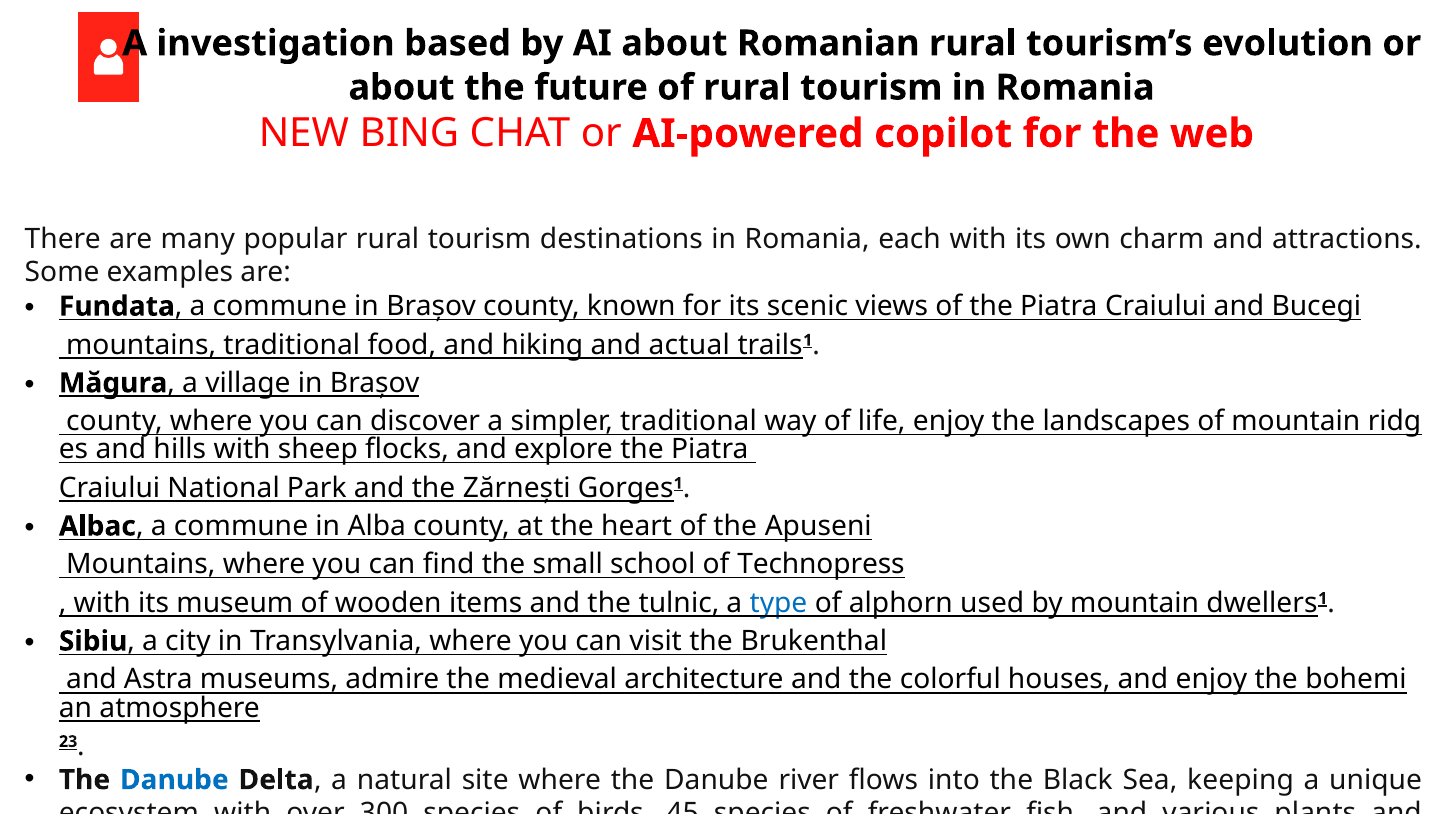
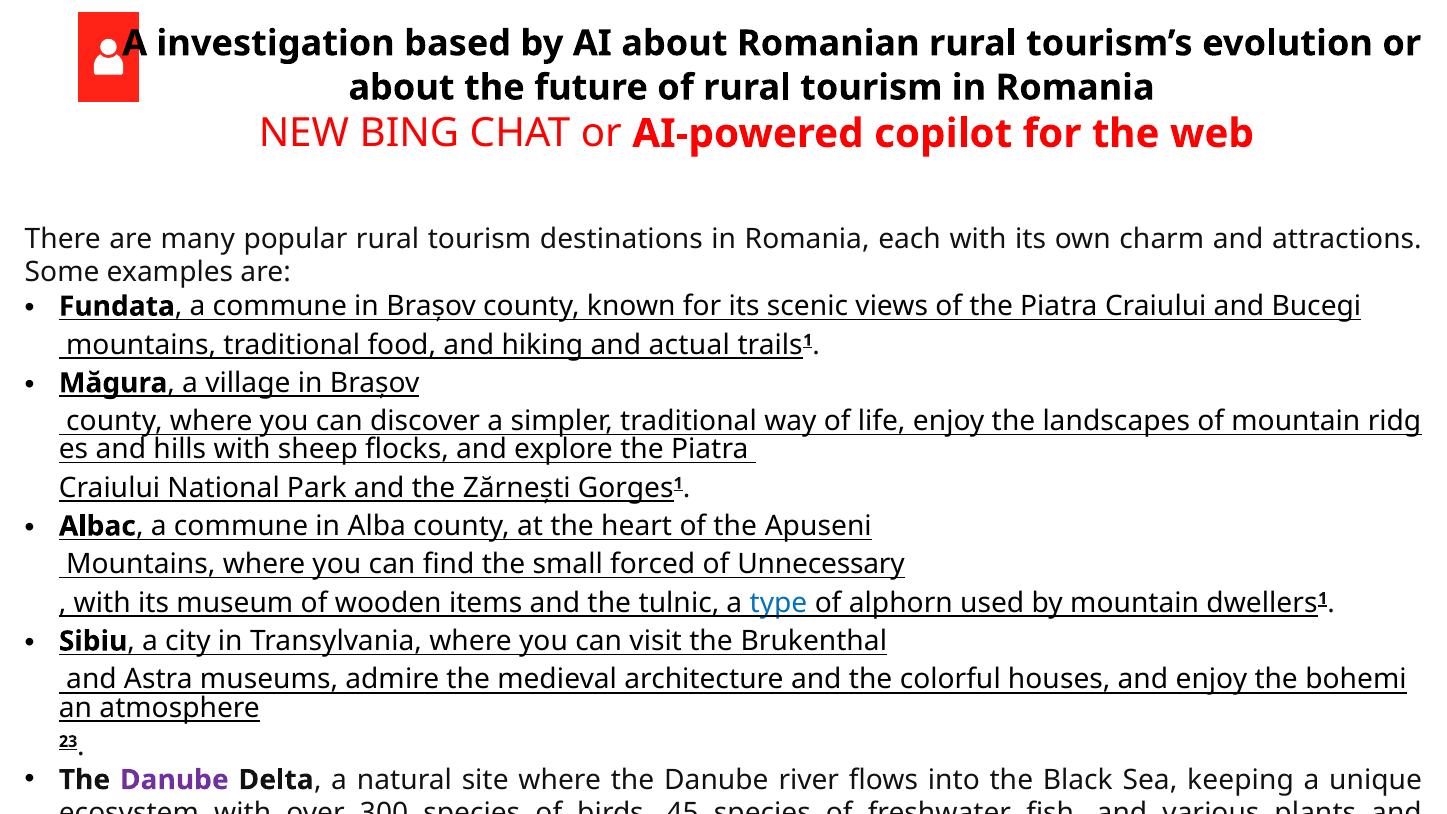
school: school -> forced
Technopress: Technopress -> Unnecessary
Danube at (174, 780) colour: blue -> purple
